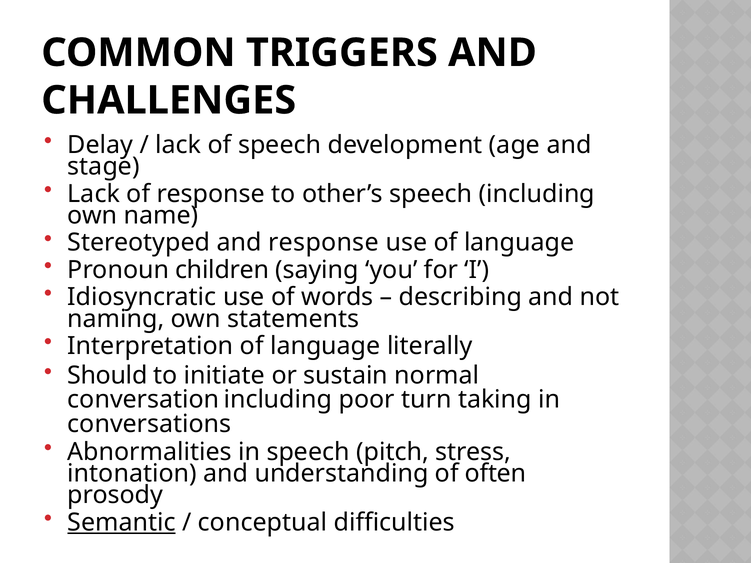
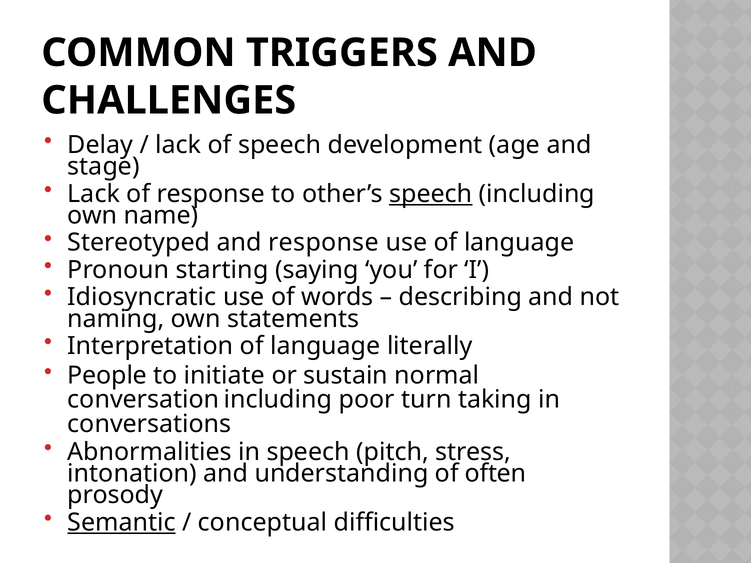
speech at (431, 194) underline: none -> present
children: children -> starting
Should: Should -> People
